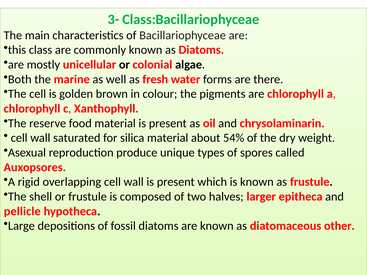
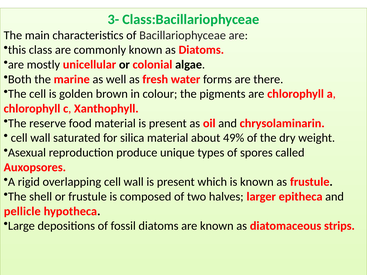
54%: 54% -> 49%
other: other -> strips
